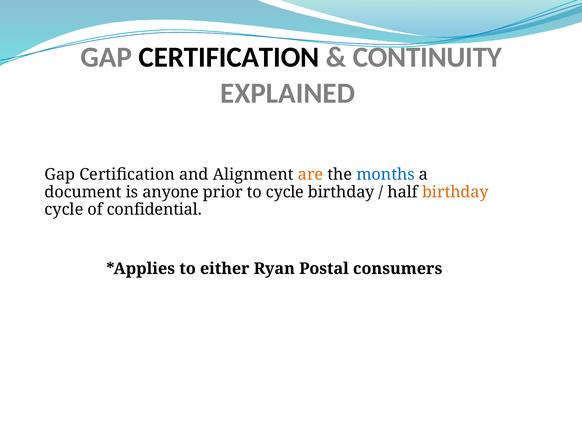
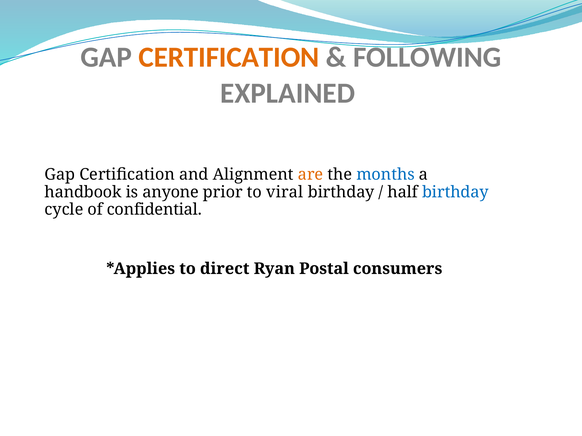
CERTIFICATION at (229, 57) colour: black -> orange
CONTINUITY: CONTINUITY -> FOLLOWING
document: document -> handbook
to cycle: cycle -> viral
birthday at (455, 192) colour: orange -> blue
either: either -> direct
